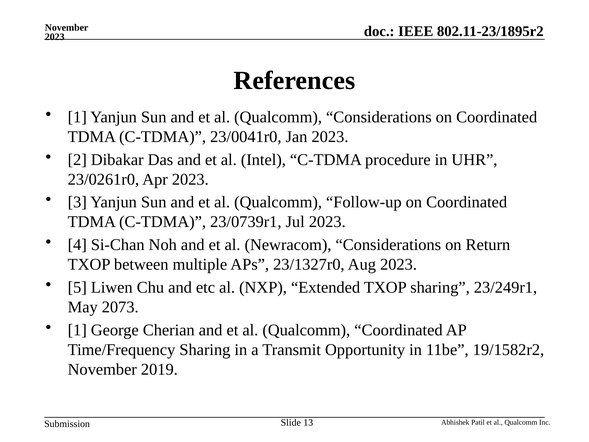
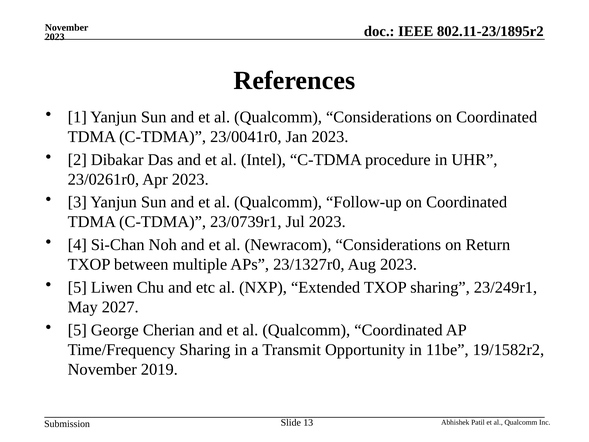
2073: 2073 -> 2027
1 at (77, 330): 1 -> 5
